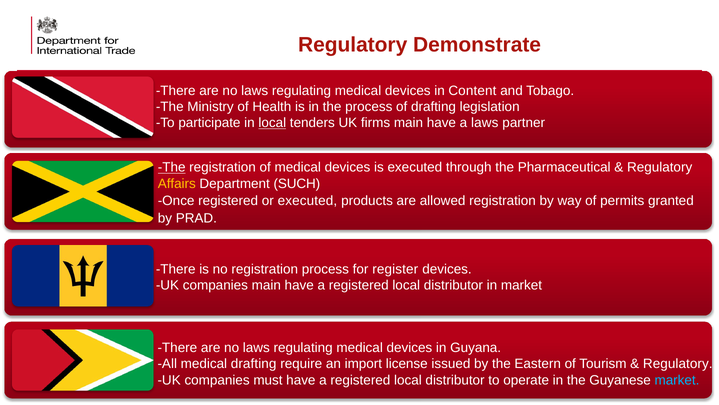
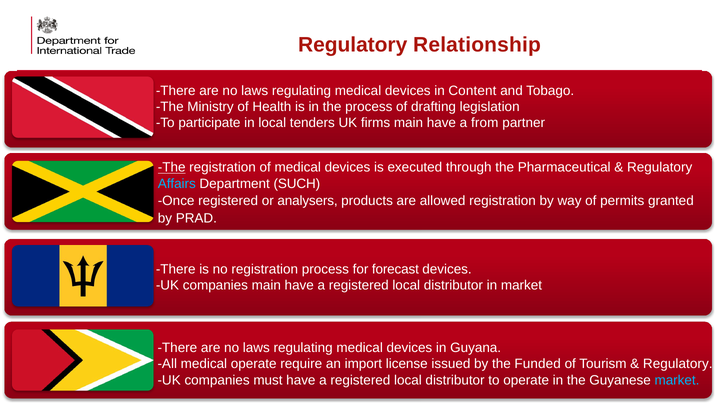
Demonstrate: Demonstrate -> Relationship
local at (272, 123) underline: present -> none
a laws: laws -> from
Affairs colour: yellow -> light blue
or executed: executed -> analysers
register: register -> forecast
medical drafting: drafting -> operate
Eastern: Eastern -> Funded
